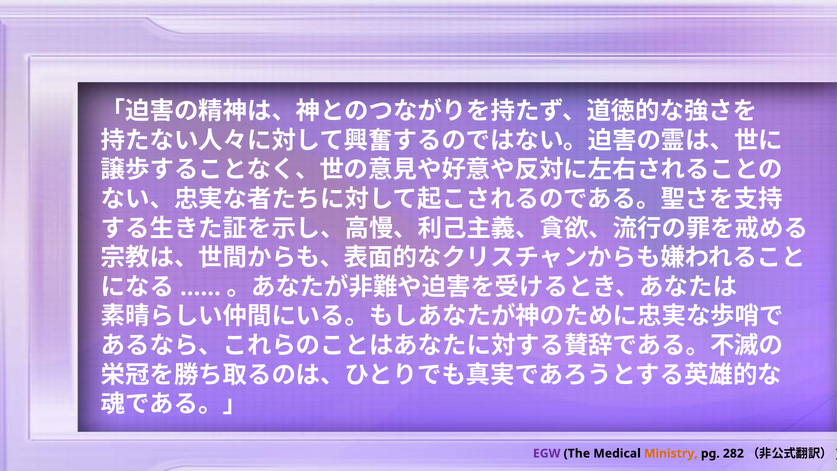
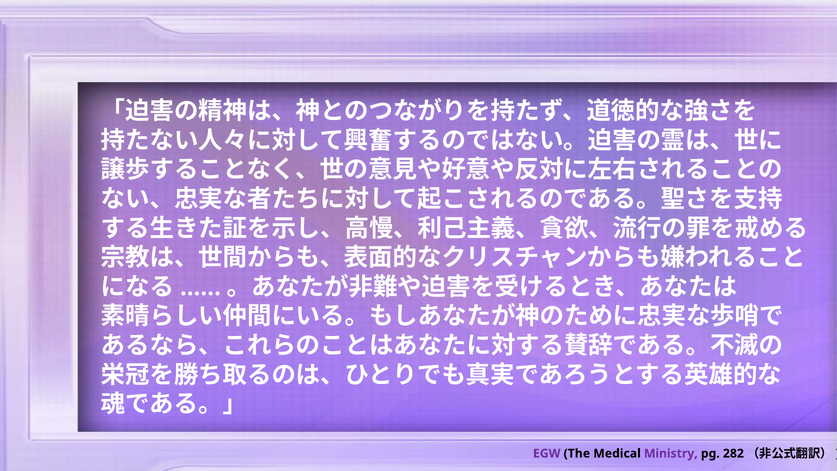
Ministry colour: orange -> purple
